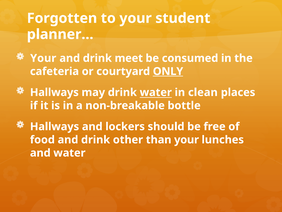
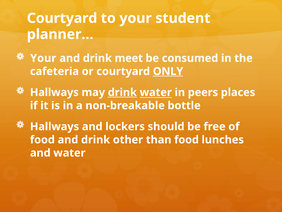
Forgotten at (62, 18): Forgotten -> Courtyard
drink at (122, 92) underline: none -> present
clean: clean -> peers
than your: your -> food
